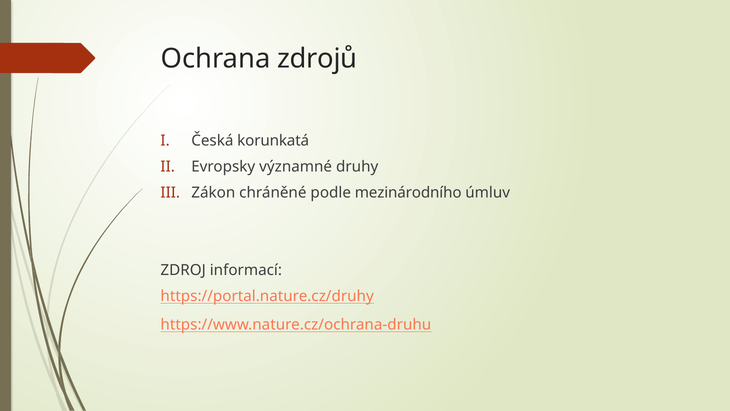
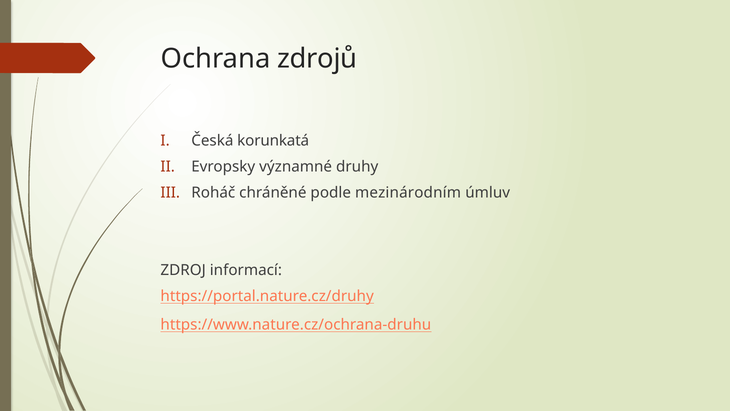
Zákon: Zákon -> Roháč
mezinárodního: mezinárodního -> mezinárodním
